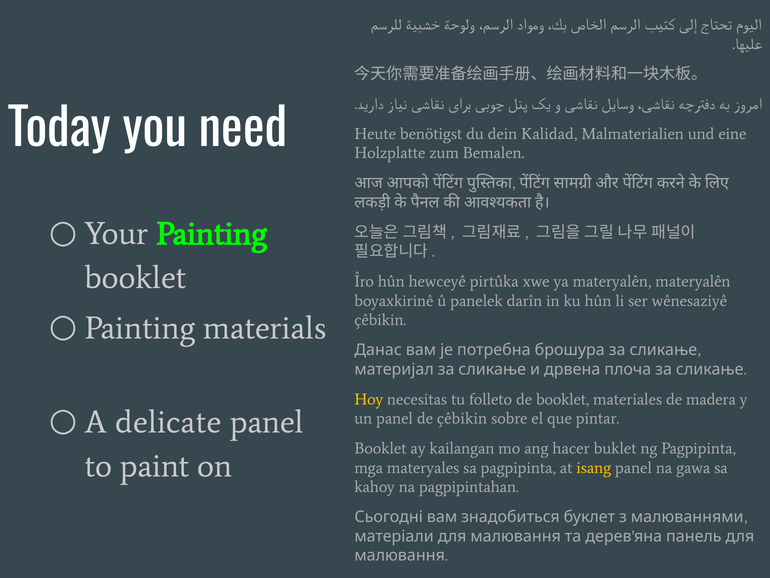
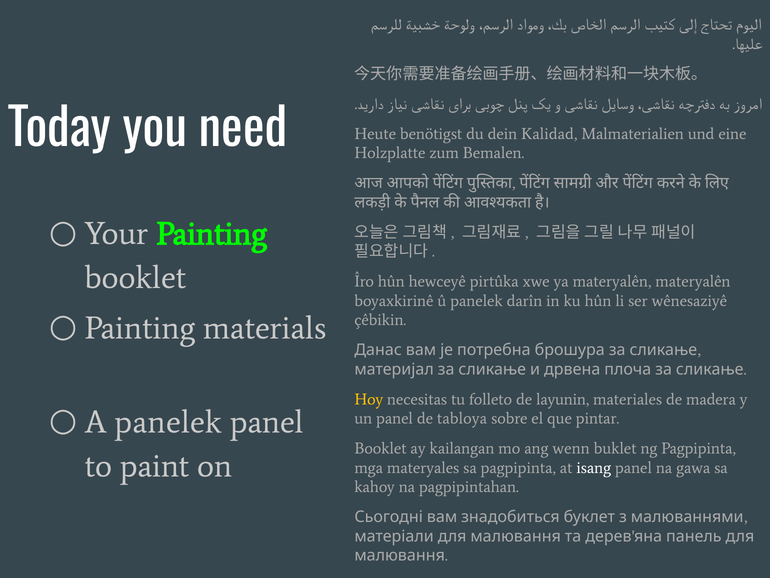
de booklet: booklet -> layunin
A delicate: delicate -> panelek
de çêbikin: çêbikin -> tabloya
hacer: hacer -> wenn
isang colour: yellow -> white
